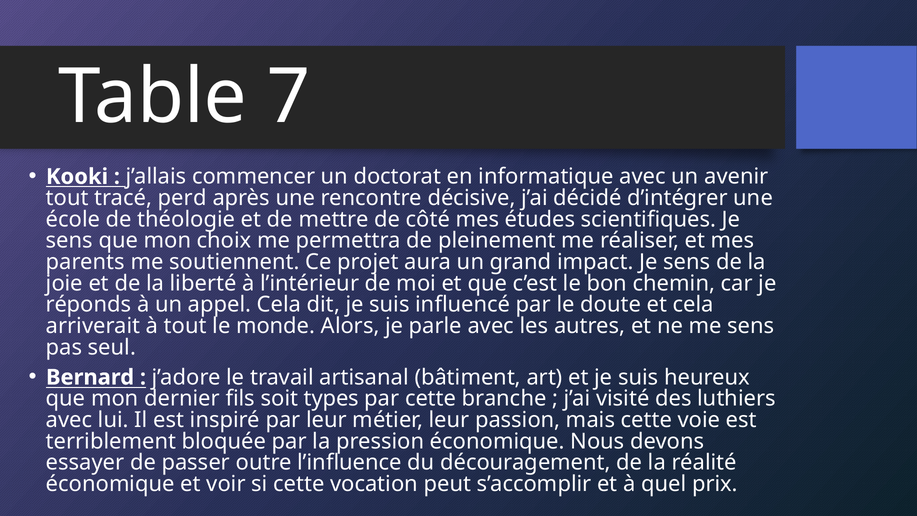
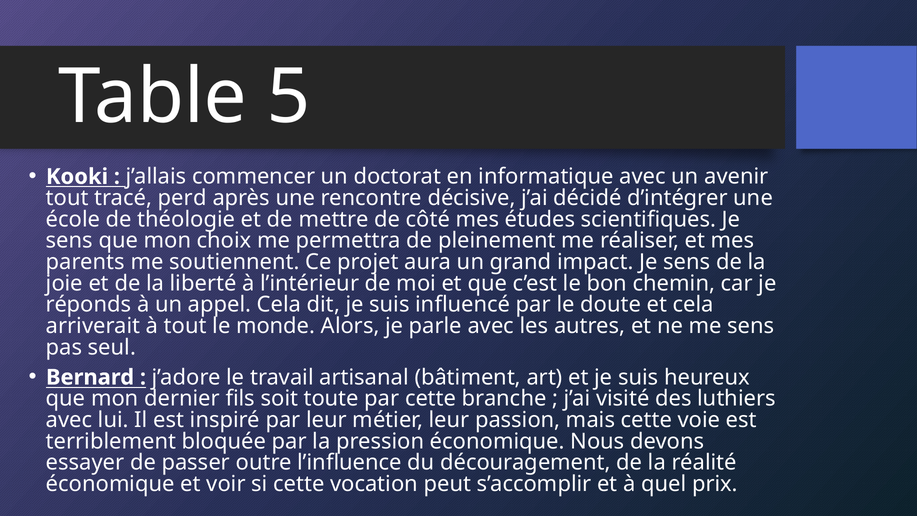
7: 7 -> 5
types: types -> toute
